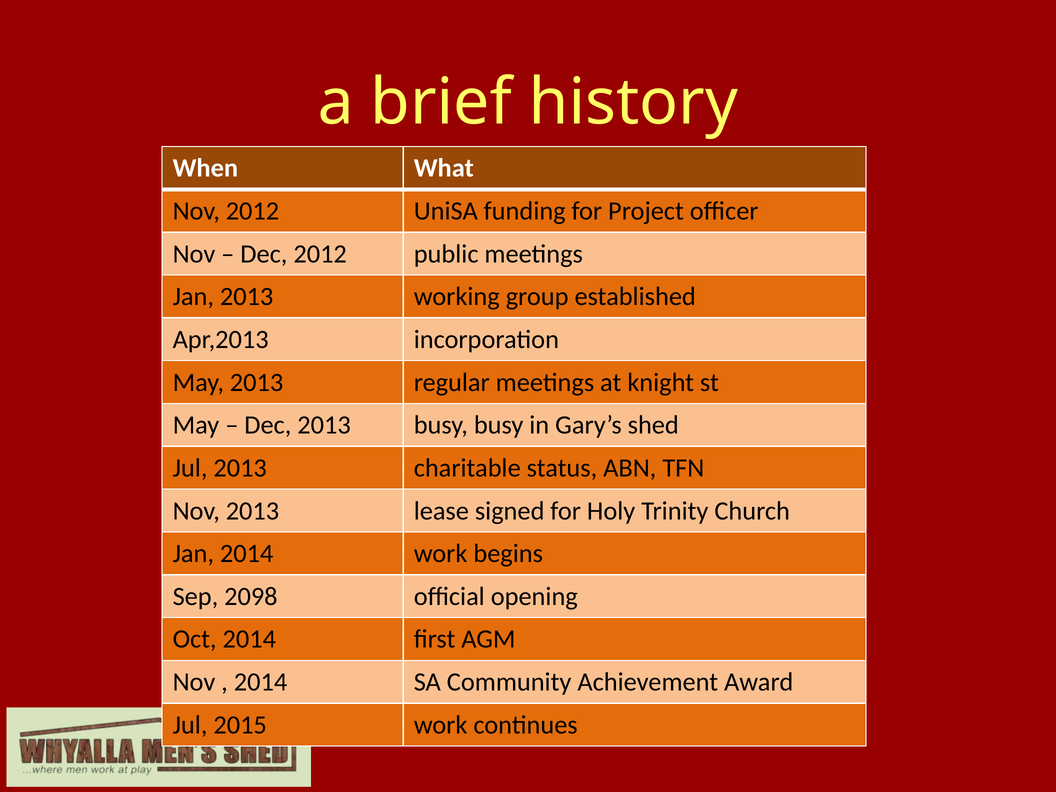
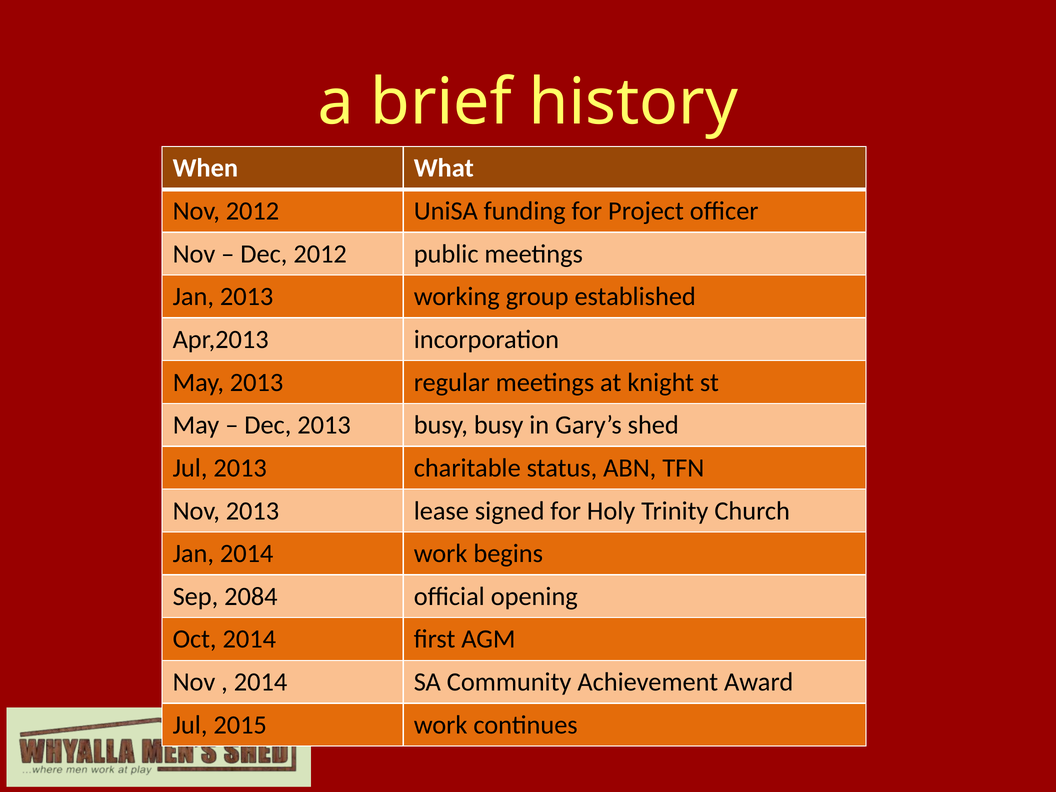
2098: 2098 -> 2084
